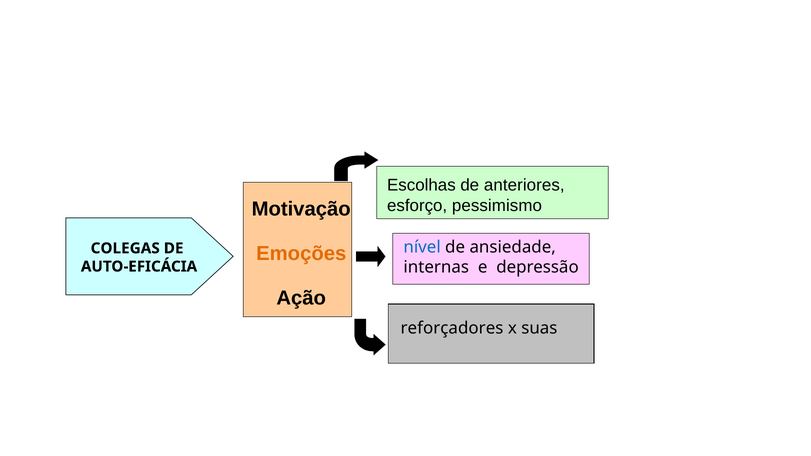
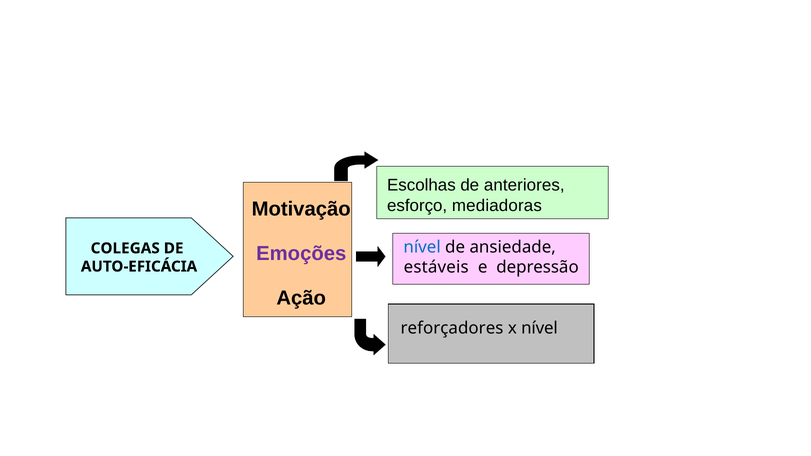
pessimismo: pessimismo -> mediadoras
Emoções colour: orange -> purple
internas: internas -> estáveis
x suas: suas -> nível
